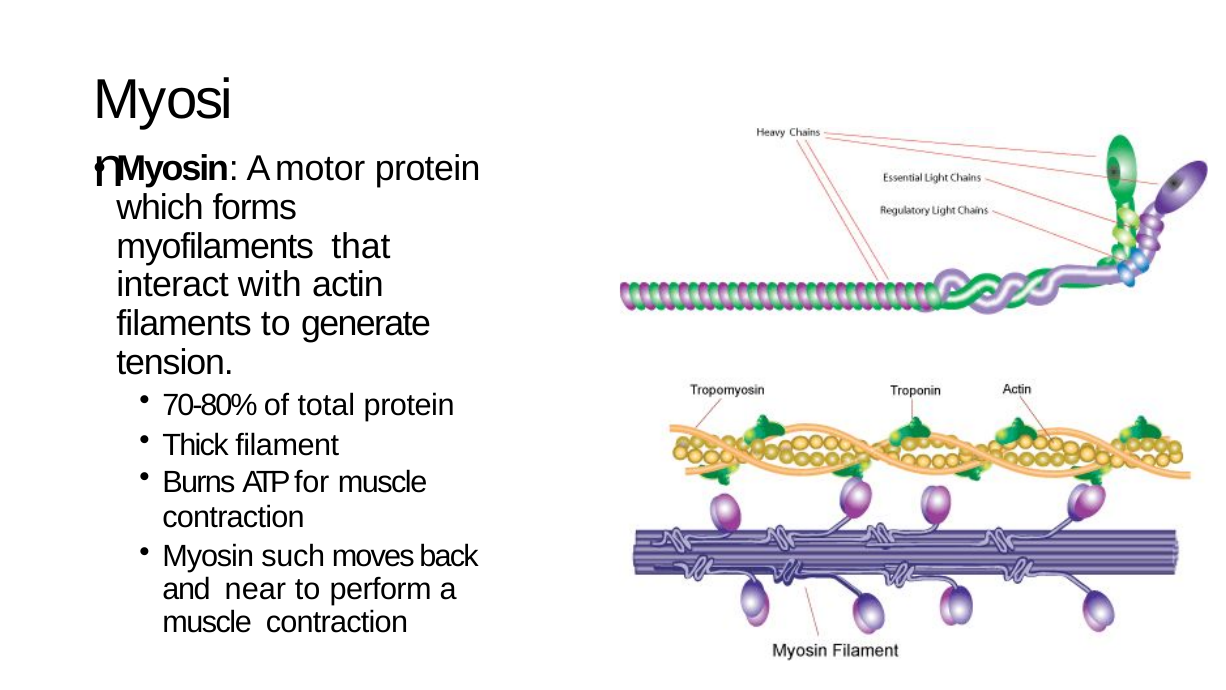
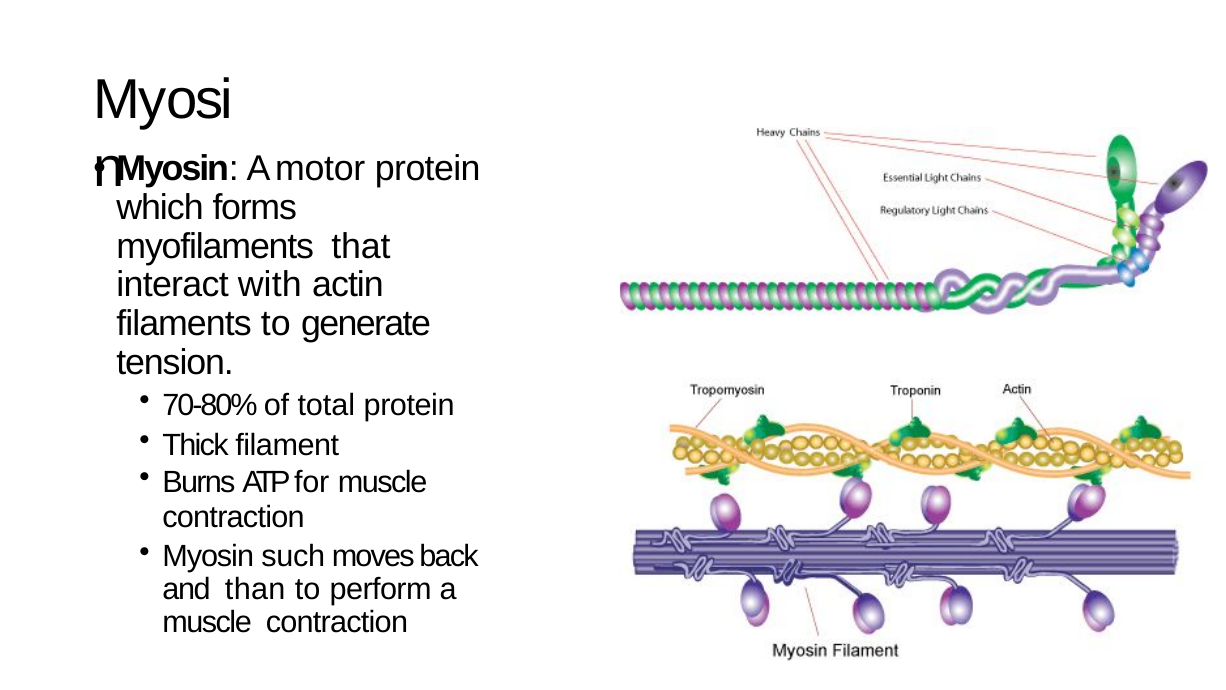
near: near -> than
